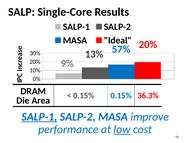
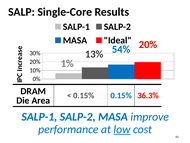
57%: 57% -> 54%
9%: 9% -> 1%
SALP-1 at (39, 116) underline: present -> none
